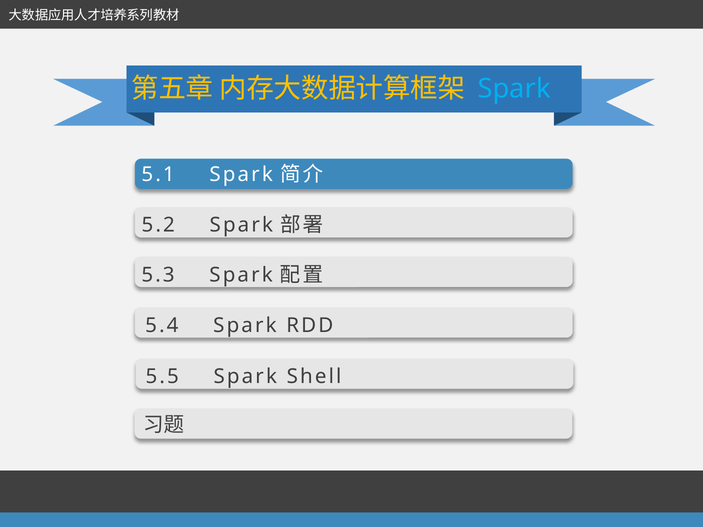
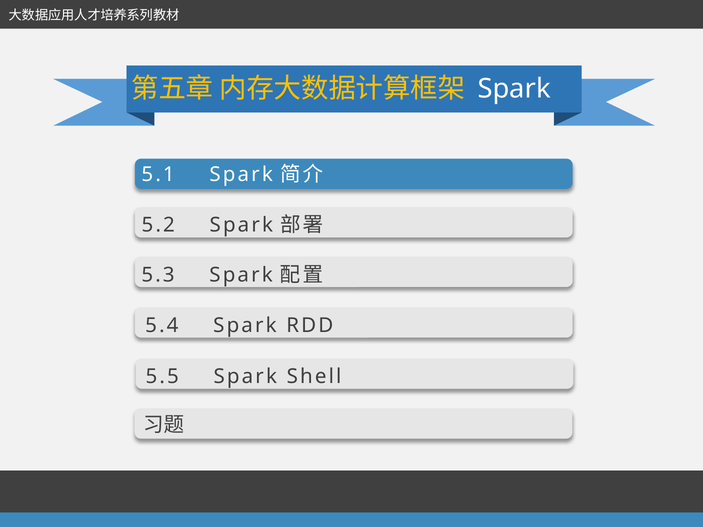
Spark at (514, 89) colour: light blue -> white
